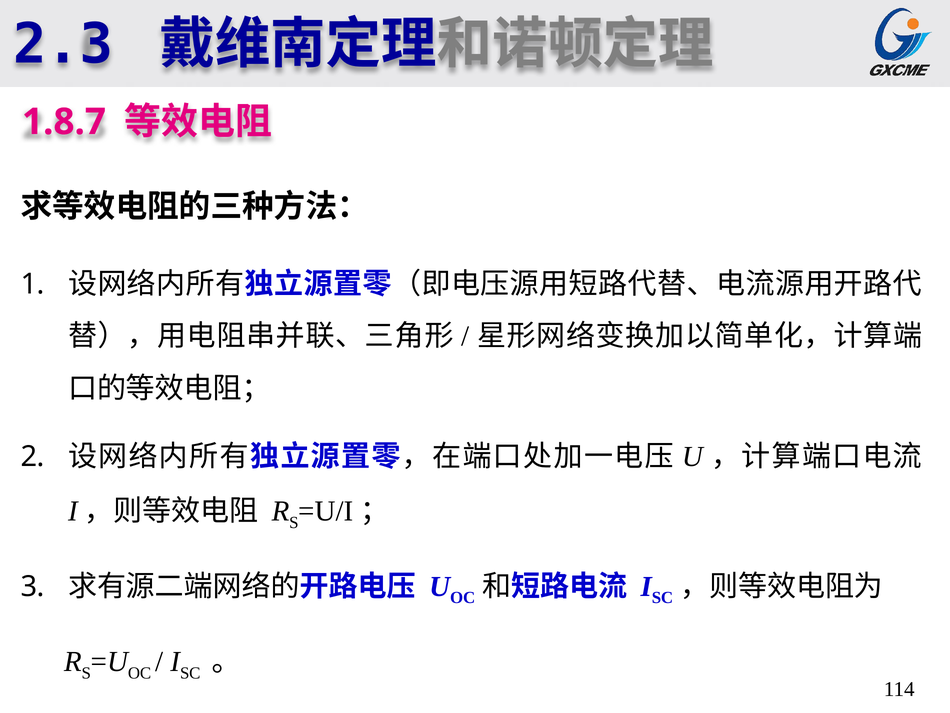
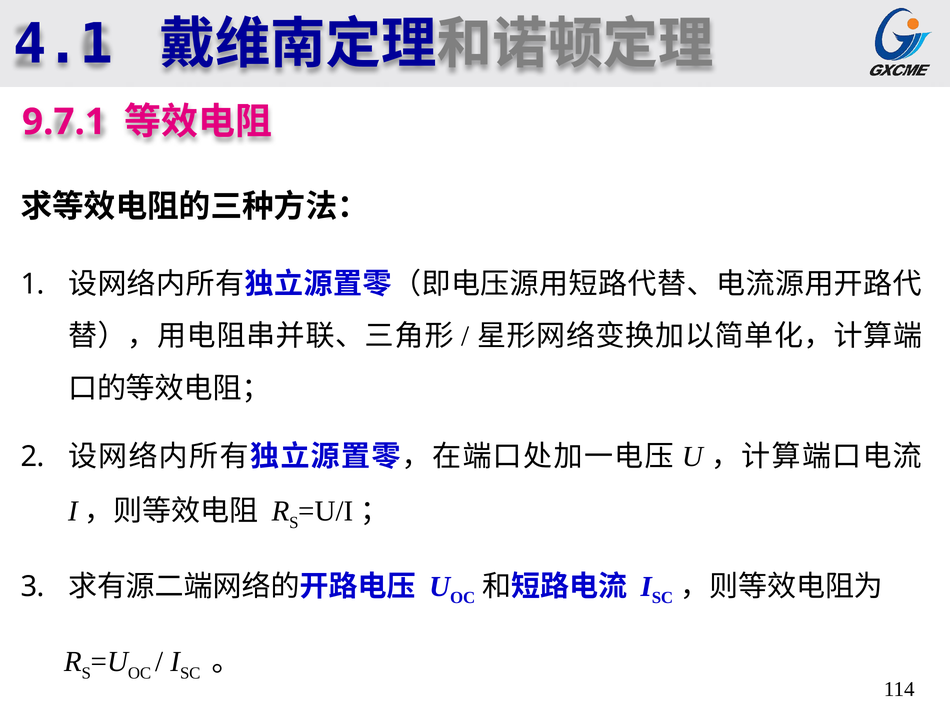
2.3: 2.3 -> 4.1
1.8.7: 1.8.7 -> 9.7.1
